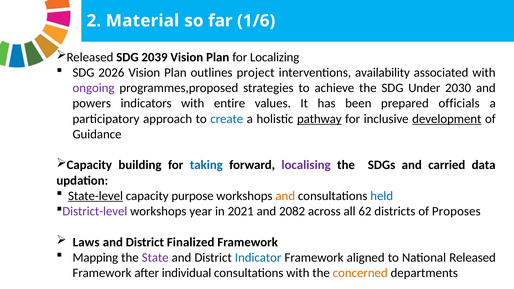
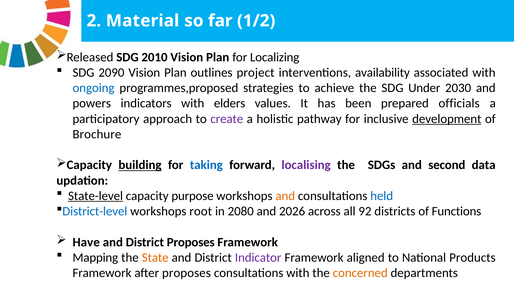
1/6: 1/6 -> 1/2
2039: 2039 -> 2010
2026: 2026 -> 2090
ongoing colour: purple -> blue
entire: entire -> elders
create colour: blue -> purple
pathway underline: present -> none
Guidance: Guidance -> Brochure
building underline: none -> present
carried: carried -> second
District-level colour: purple -> blue
year: year -> root
2021: 2021 -> 2080
2082: 2082 -> 2026
62: 62 -> 92
Proposes: Proposes -> Functions
Laws: Laws -> Have
District Finalized: Finalized -> Proposes
State colour: purple -> orange
Indicator colour: blue -> purple
National Released: Released -> Products
after individual: individual -> proposes
